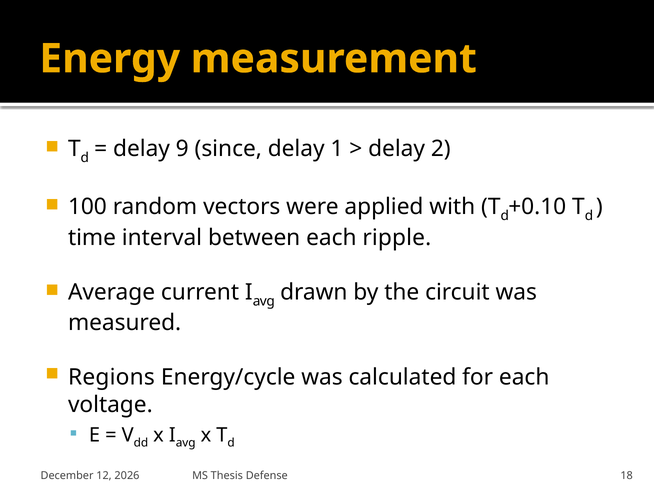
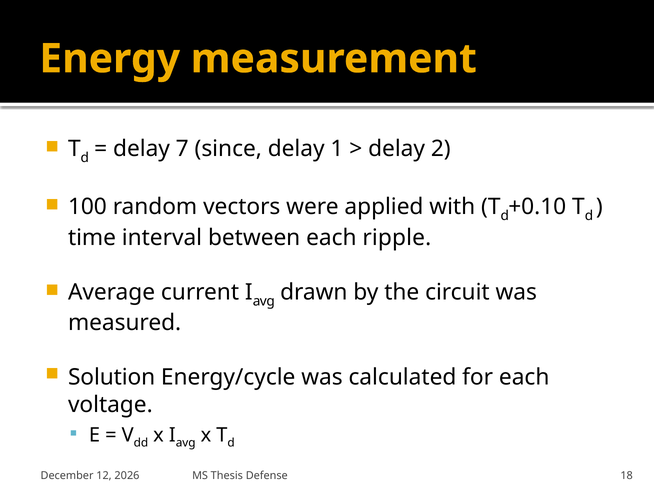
9: 9 -> 7
Regions: Regions -> Solution
